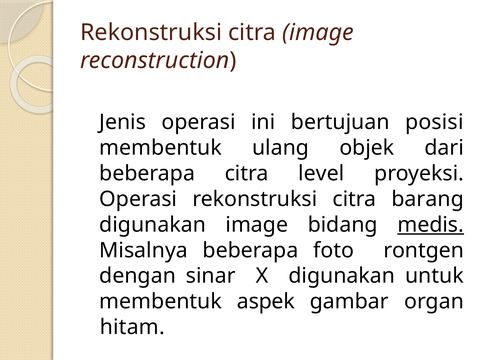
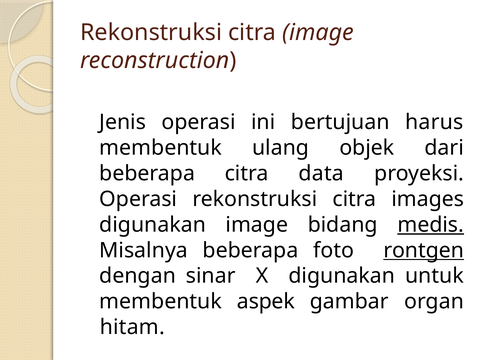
posisi: posisi -> harus
level: level -> data
barang: barang -> images
rontgen underline: none -> present
